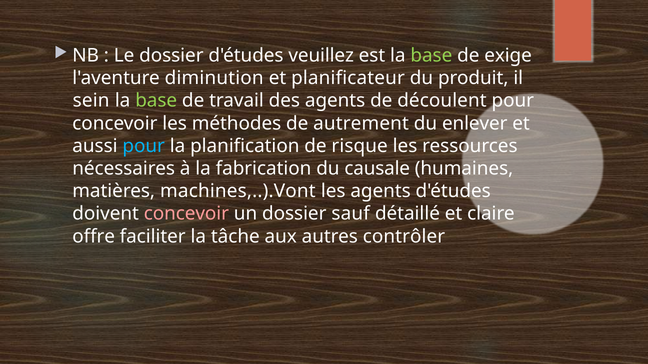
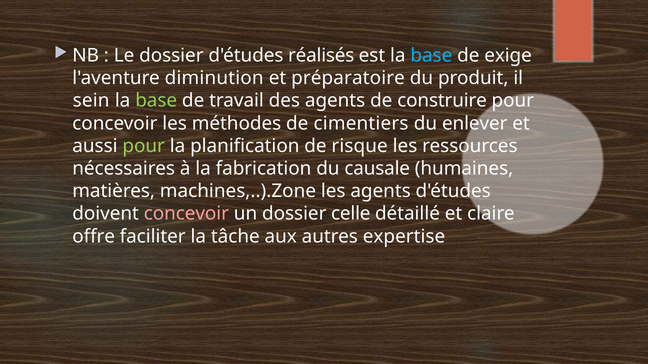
veuillez: veuillez -> réalisés
base at (431, 56) colour: light green -> light blue
planificateur: planificateur -> préparatoire
découlent: découlent -> construire
autrement: autrement -> cimentiers
pour at (144, 146) colour: light blue -> light green
machines,..).Vont: machines,..).Vont -> machines,..).Zone
sauf: sauf -> celle
contrôler: contrôler -> expertise
